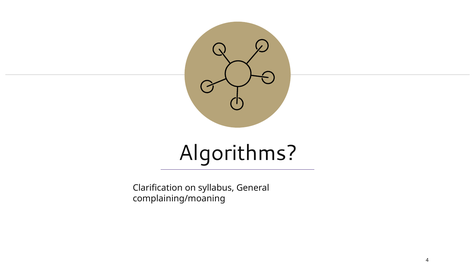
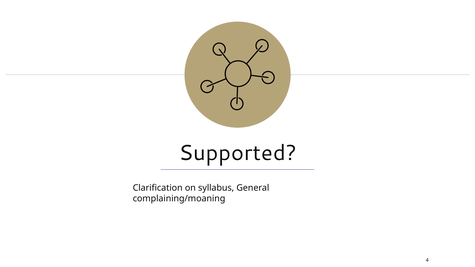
Algorithms: Algorithms -> Supported
